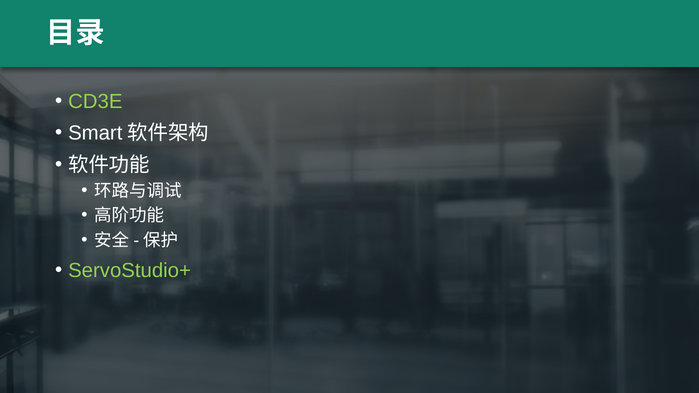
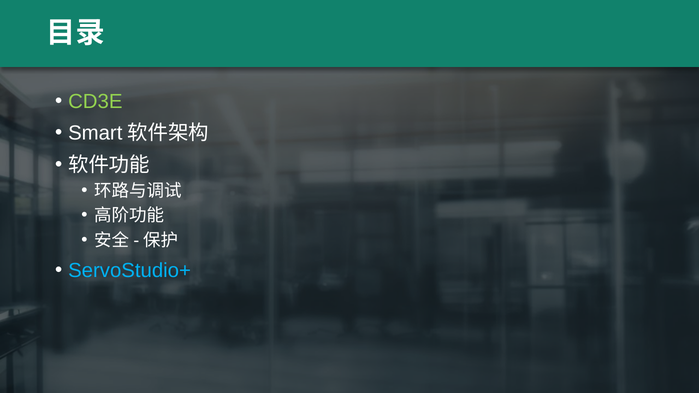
ServoStudio+ colour: light green -> light blue
